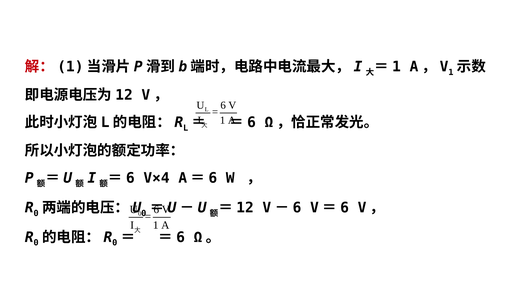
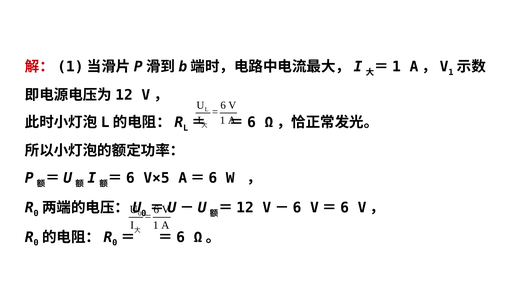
V×4: V×4 -> V×5
